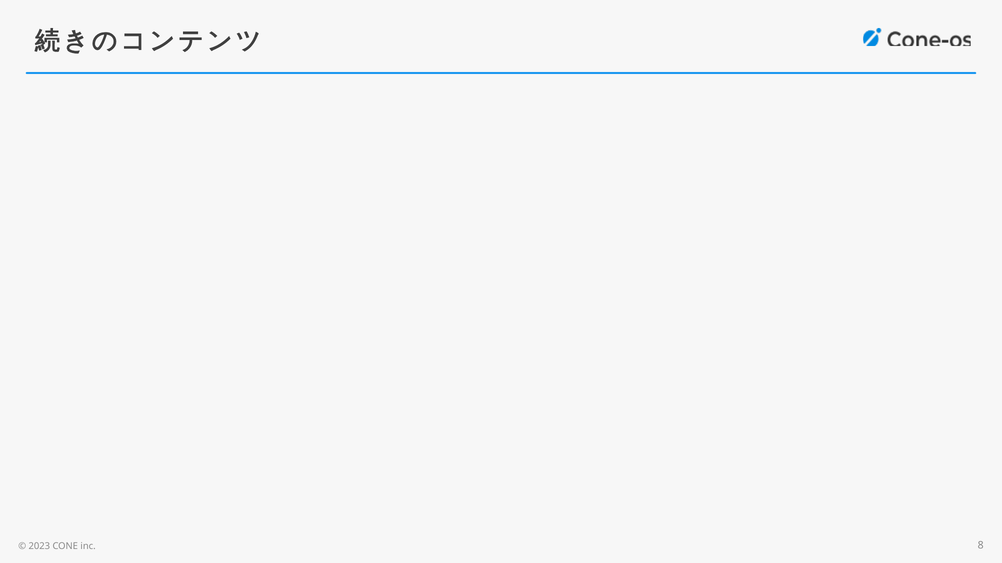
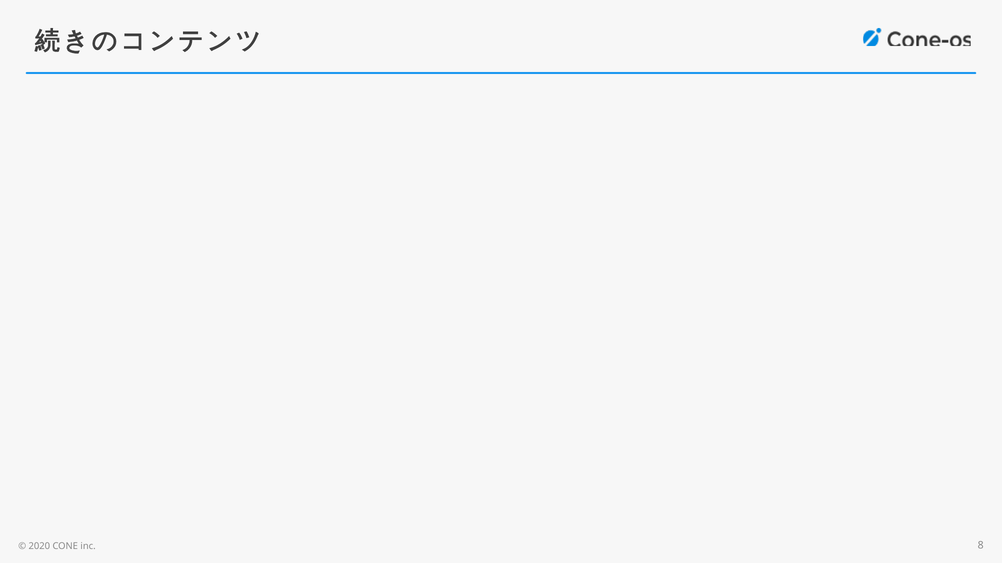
2023: 2023 -> 2020
